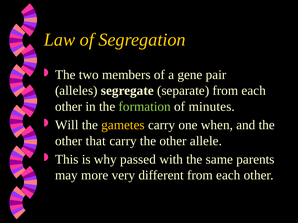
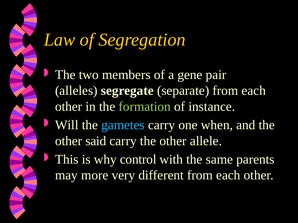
minutes: minutes -> instance
gametes colour: yellow -> light blue
that: that -> said
passed: passed -> control
